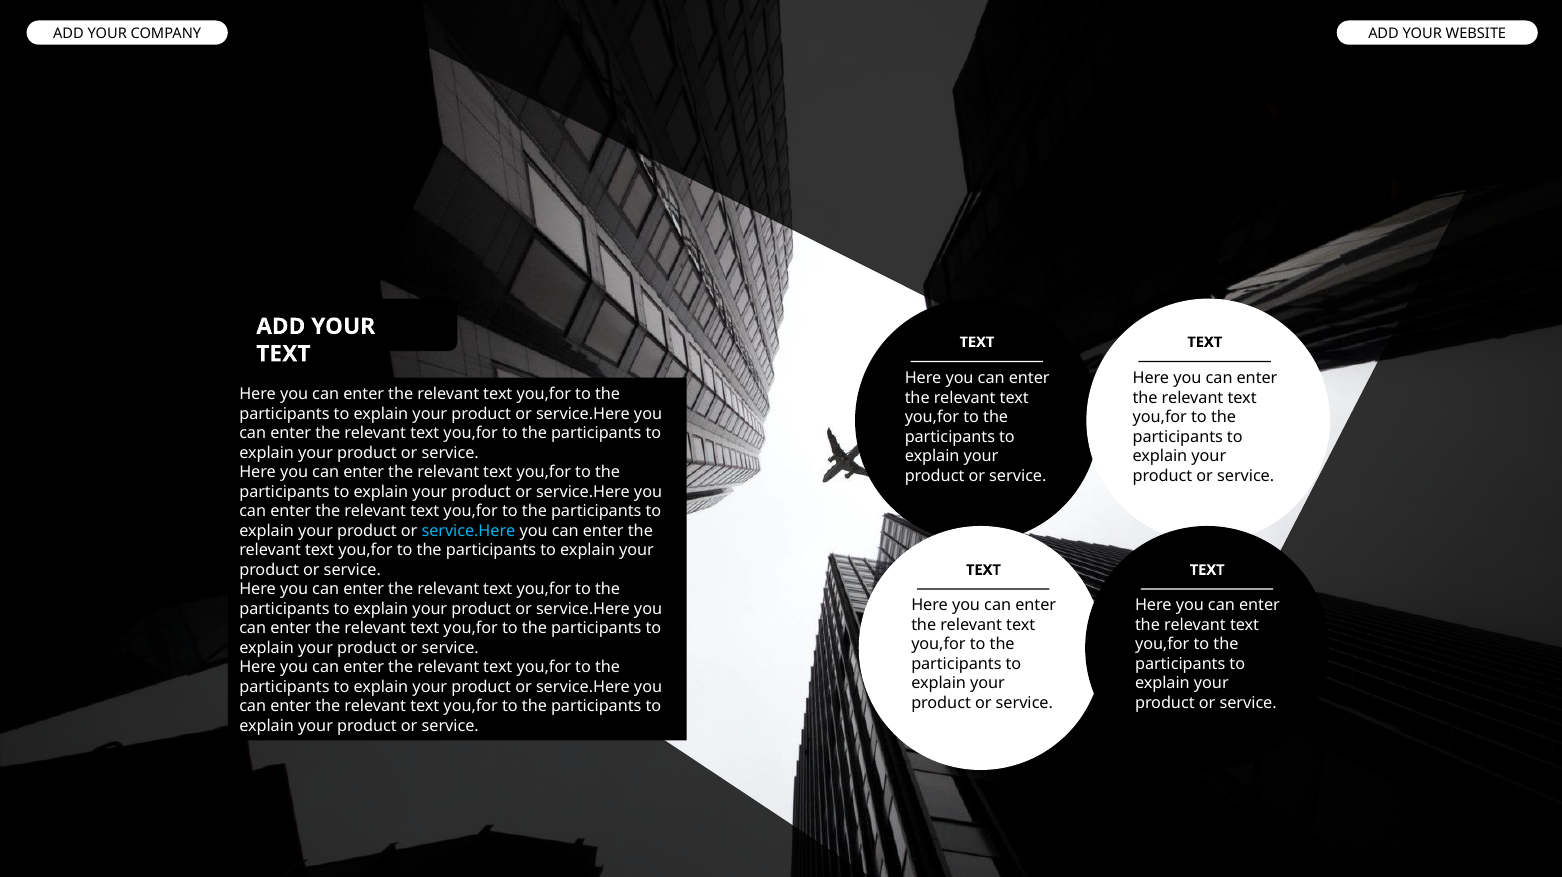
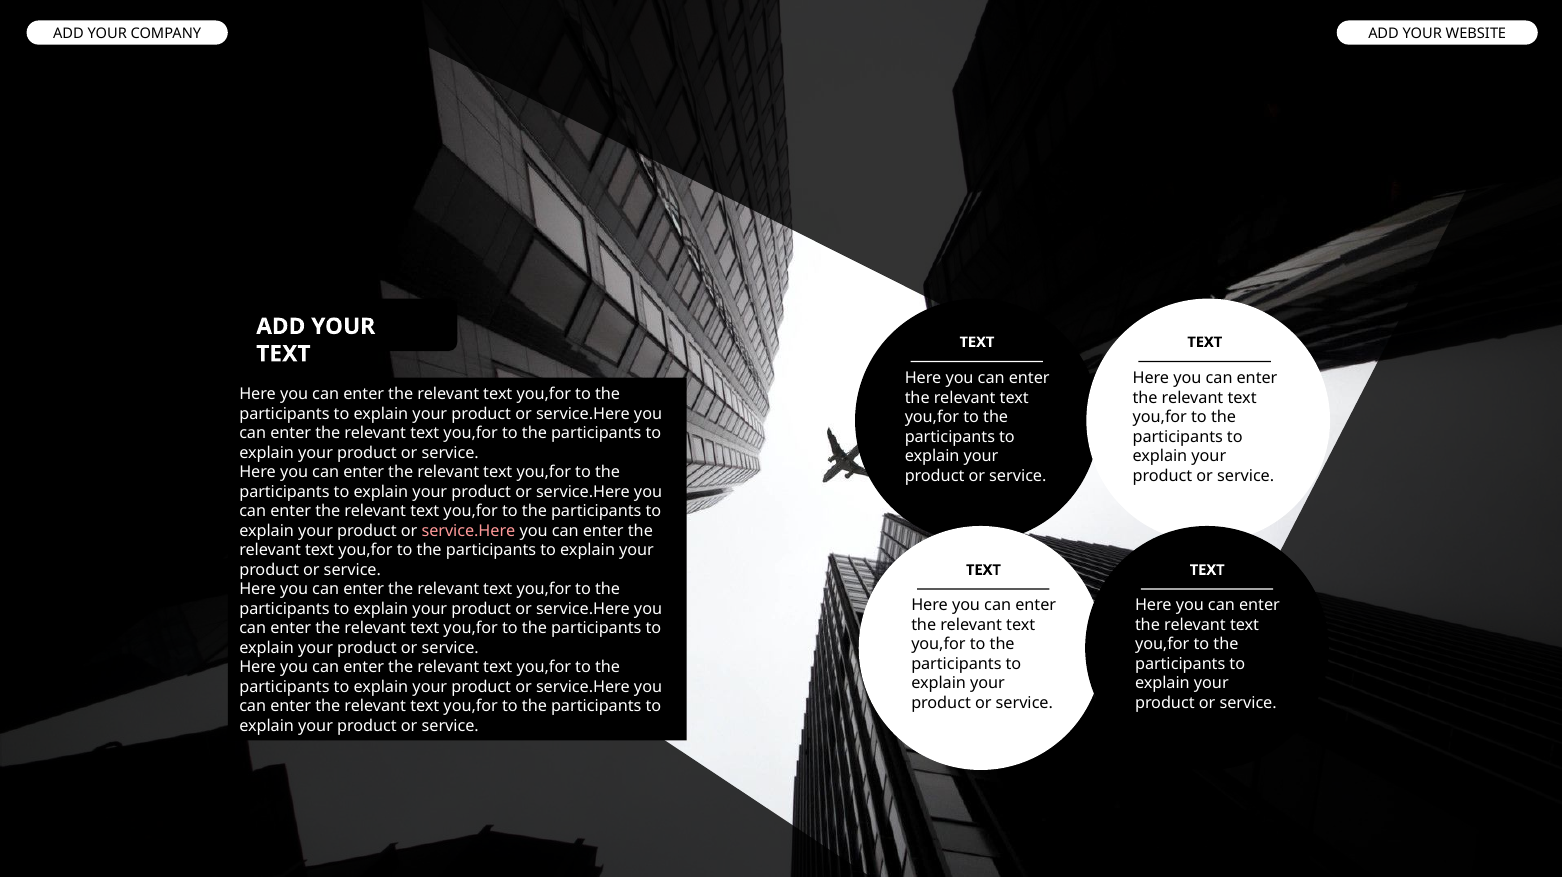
service.Here at (468, 531) colour: light blue -> pink
